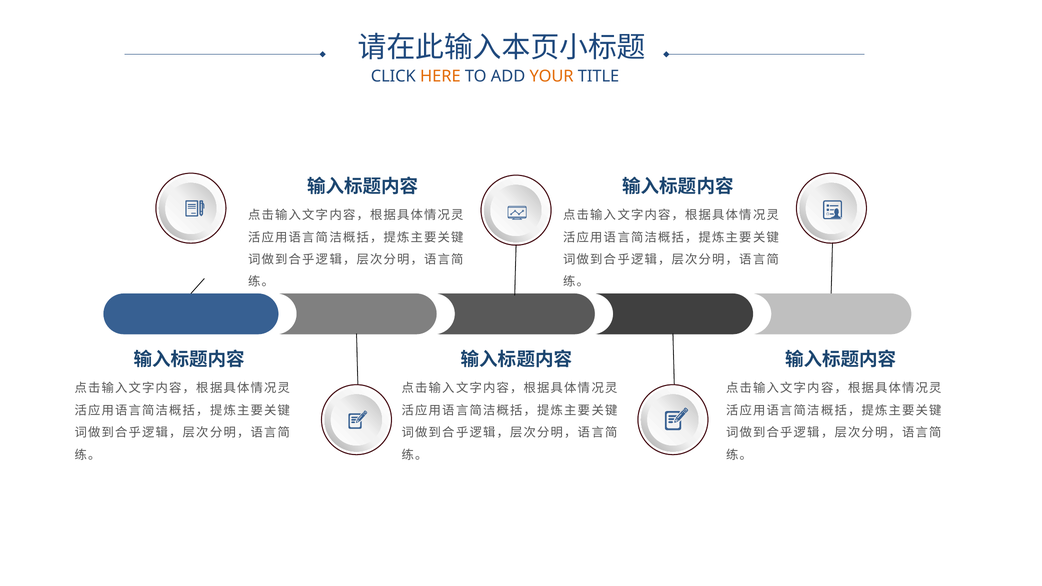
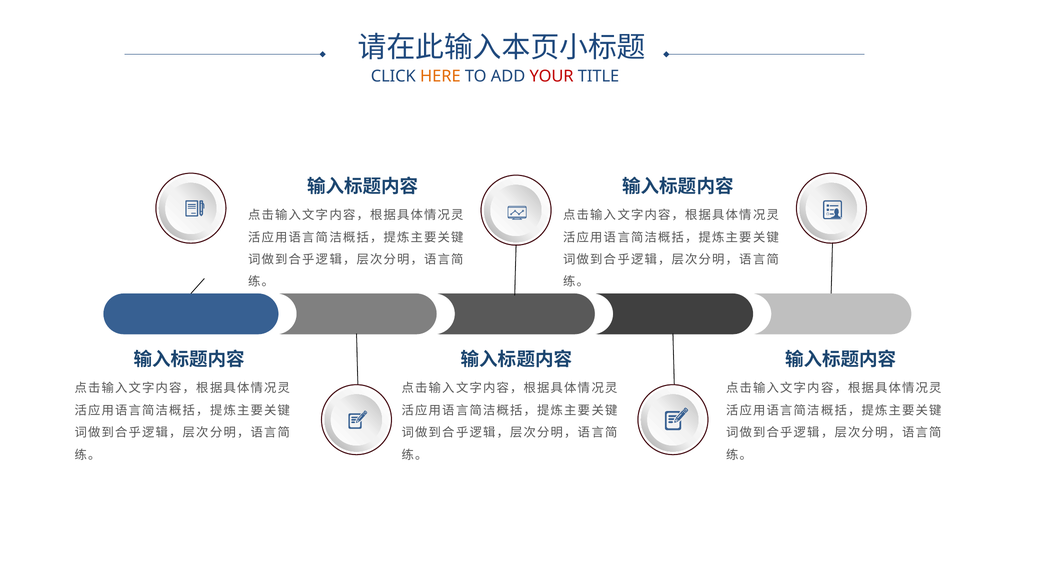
YOUR colour: orange -> red
